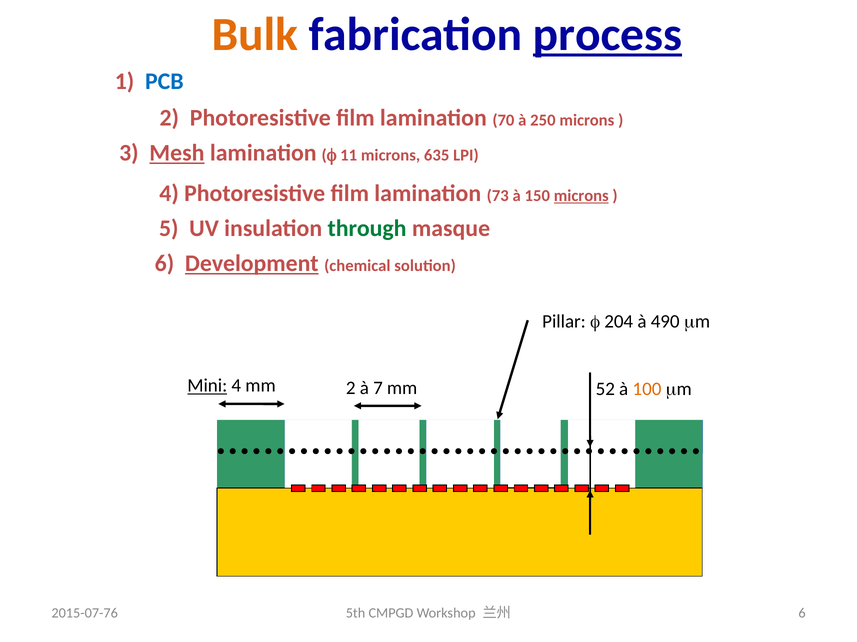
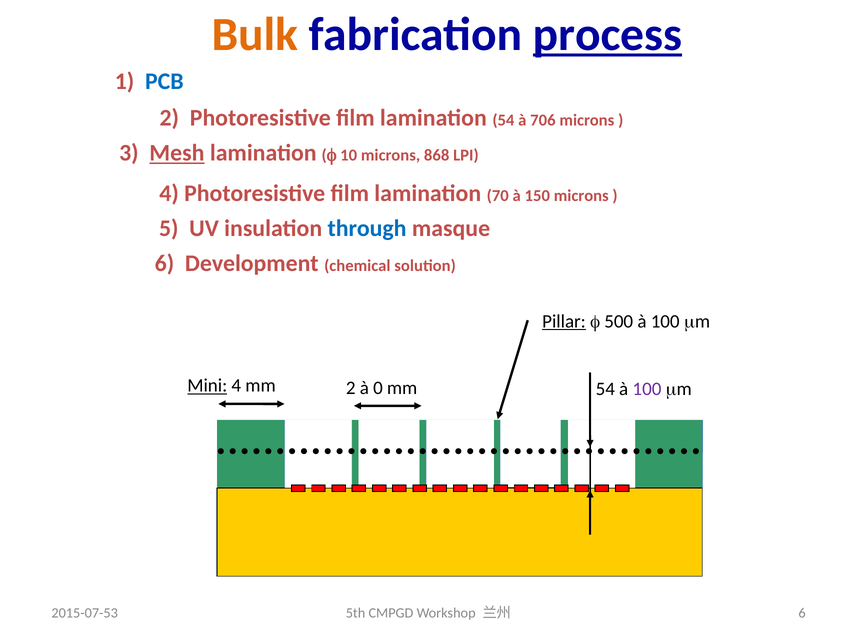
lamination 70: 70 -> 54
250: 250 -> 706
11: 11 -> 10
635: 635 -> 868
73: 73 -> 70
microns at (581, 196) underline: present -> none
through colour: green -> blue
Development underline: present -> none
Pillar underline: none -> present
204: 204 -> 500
490 at (665, 322): 490 -> 100
7: 7 -> 0
mm 52: 52 -> 54
100 at (647, 390) colour: orange -> purple
2015-07-76: 2015-07-76 -> 2015-07-53
